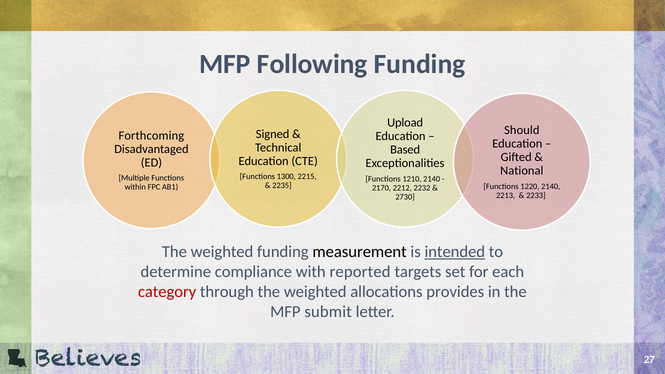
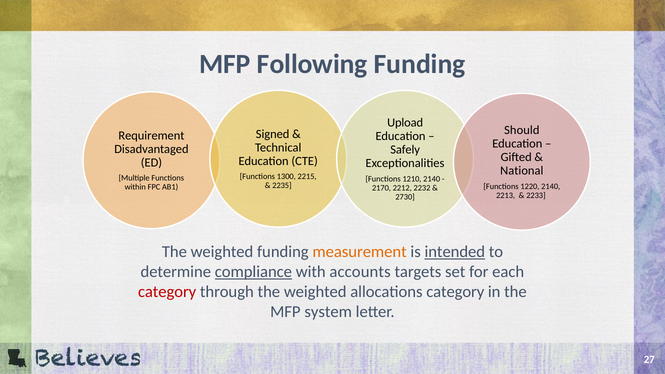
Forthcoming: Forthcoming -> Requirement
Based: Based -> Safely
measurement colour: black -> orange
compliance underline: none -> present
reported: reported -> accounts
allocations provides: provides -> category
submit: submit -> system
